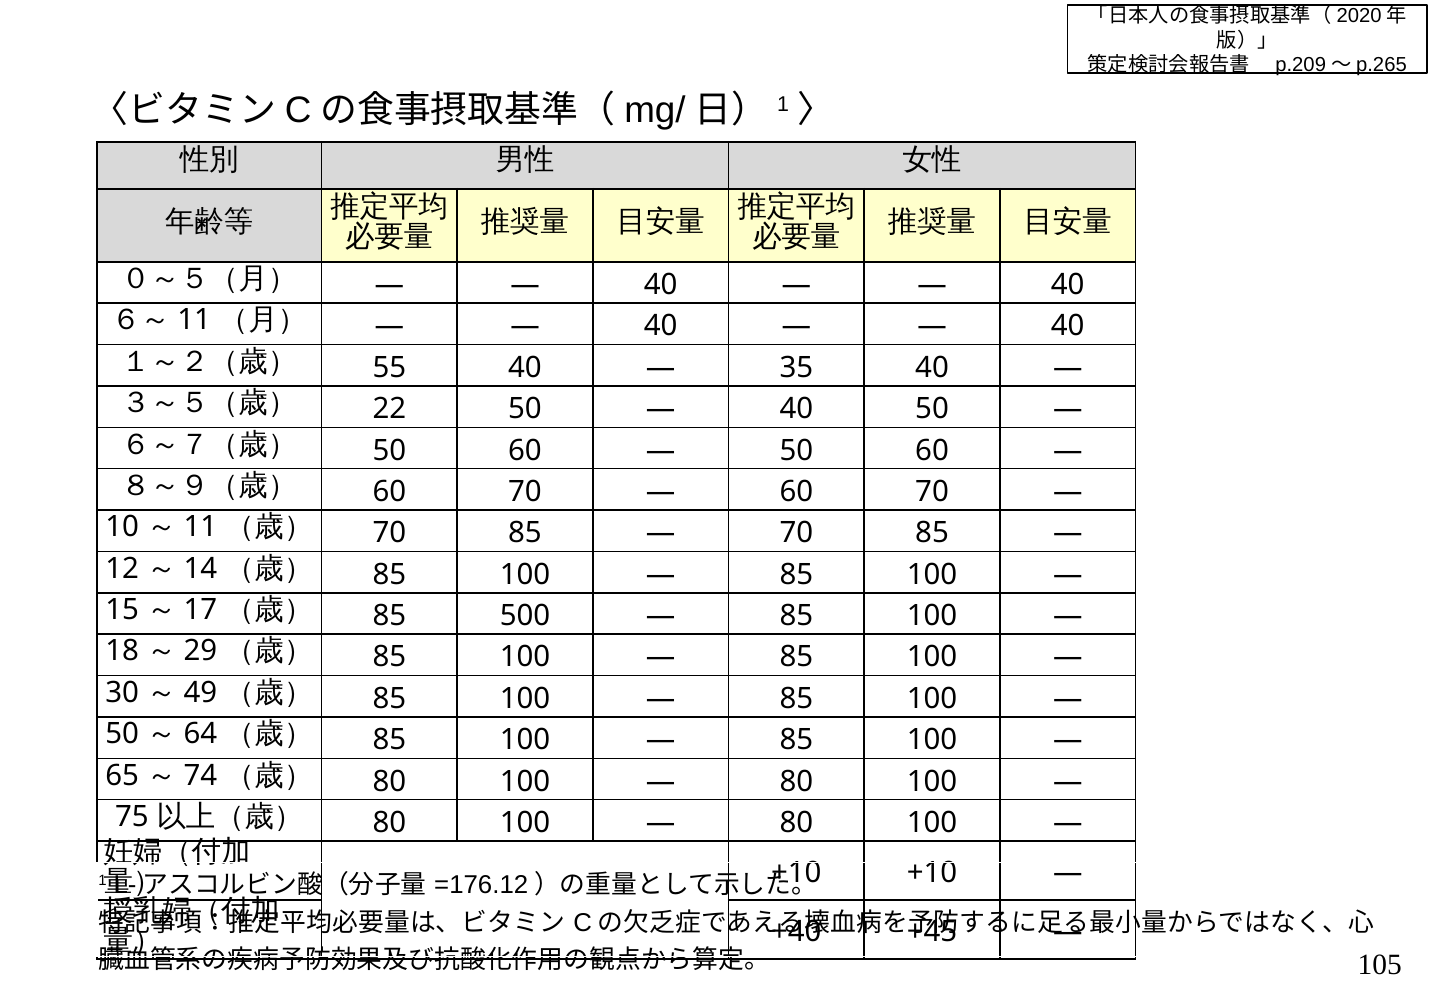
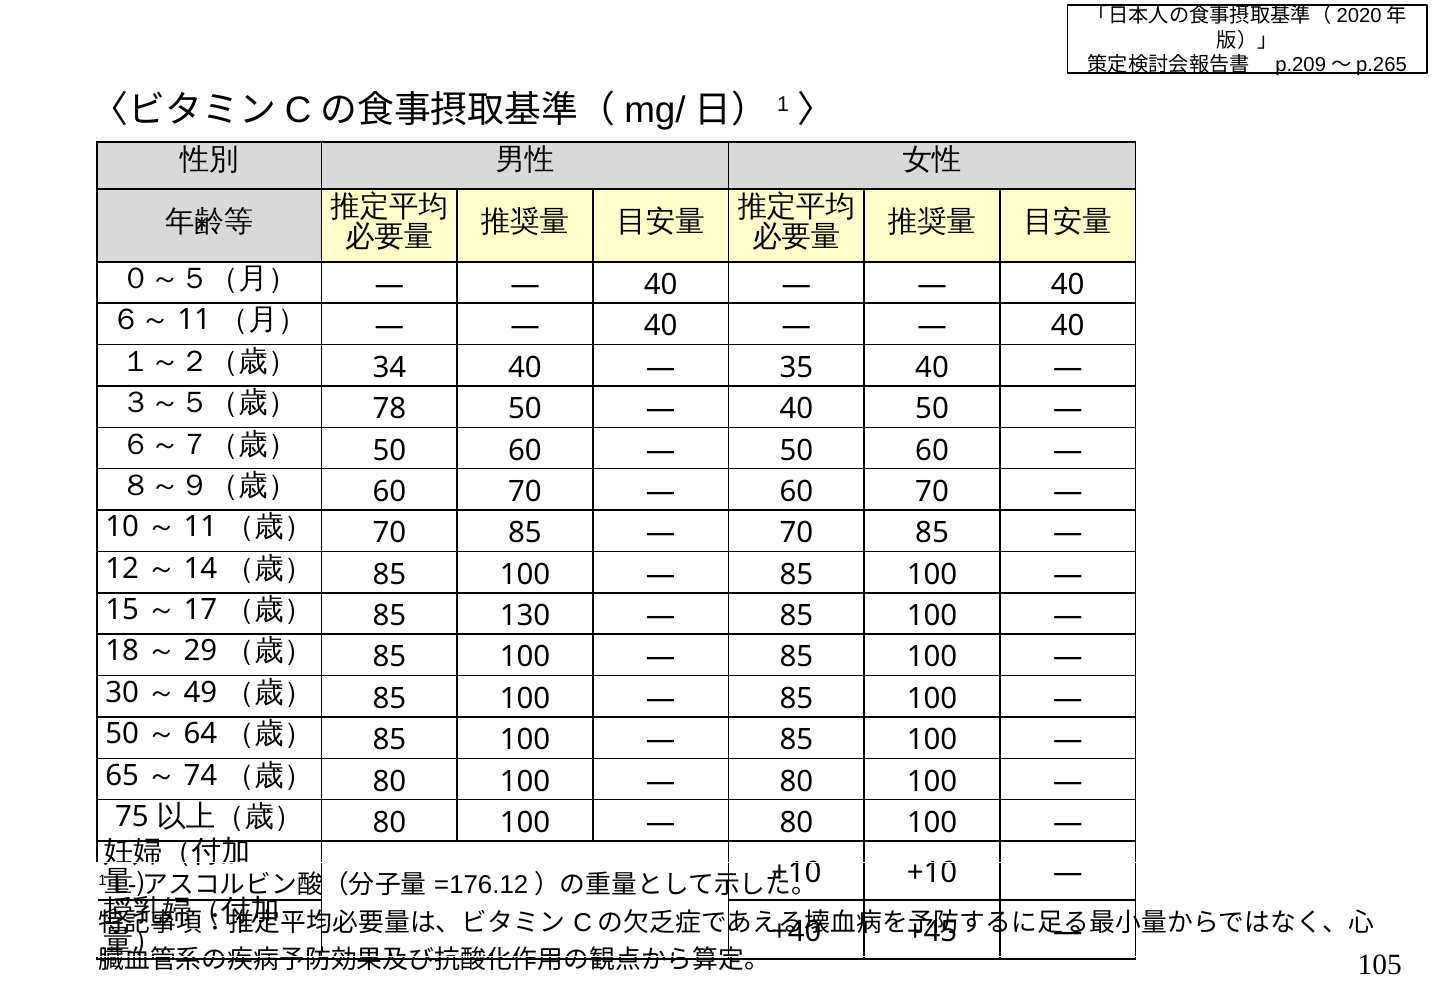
55: 55 -> 34
22: 22 -> 78
500: 500 -> 130
